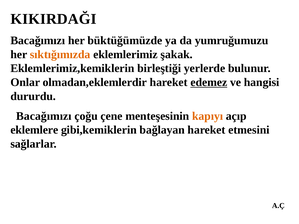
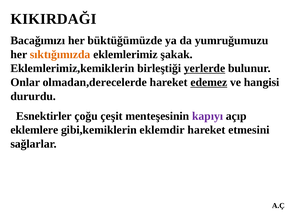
yerlerde underline: none -> present
olmadan,eklemlerdir: olmadan,eklemlerdir -> olmadan,derecelerde
Bacağımızı at (44, 116): Bacağımızı -> Esnektirler
çene: çene -> çeşit
kapıyı colour: orange -> purple
bağlayan: bağlayan -> eklemdir
